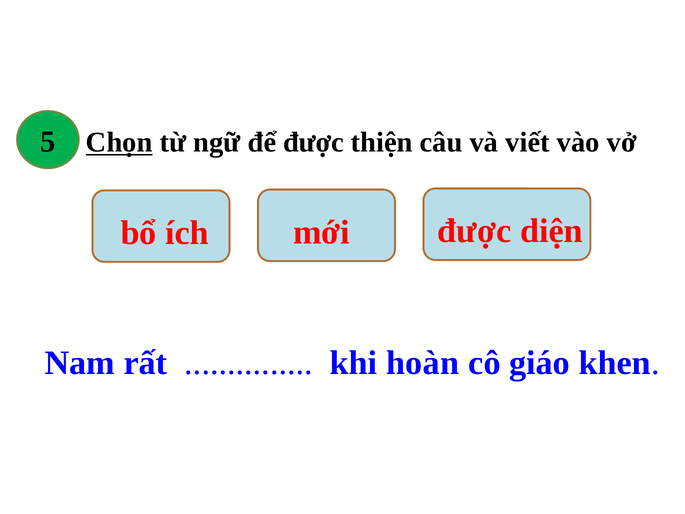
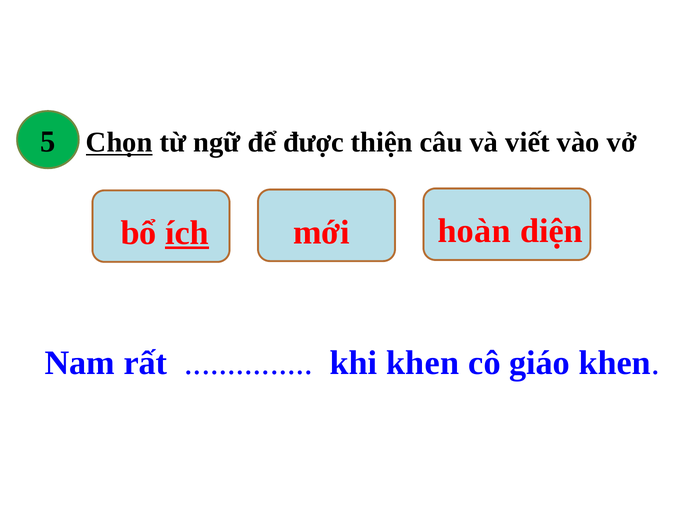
được at (474, 231): được -> hoàn
ích underline: none -> present
khi hoàn: hoàn -> khen
